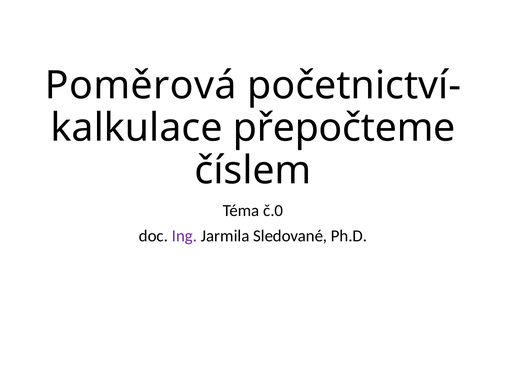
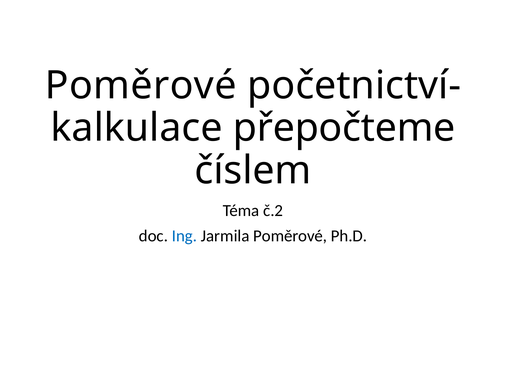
Poměrová at (141, 86): Poměrová -> Poměrové
č.0: č.0 -> č.2
Ing colour: purple -> blue
Jarmila Sledované: Sledované -> Poměrové
